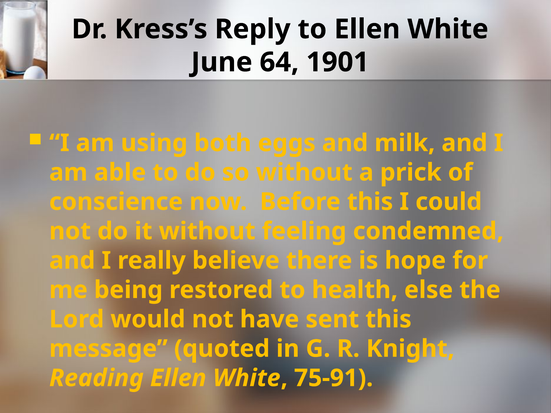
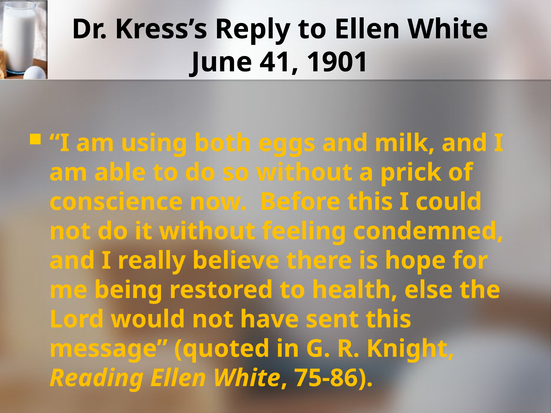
64: 64 -> 41
75-91: 75-91 -> 75-86
